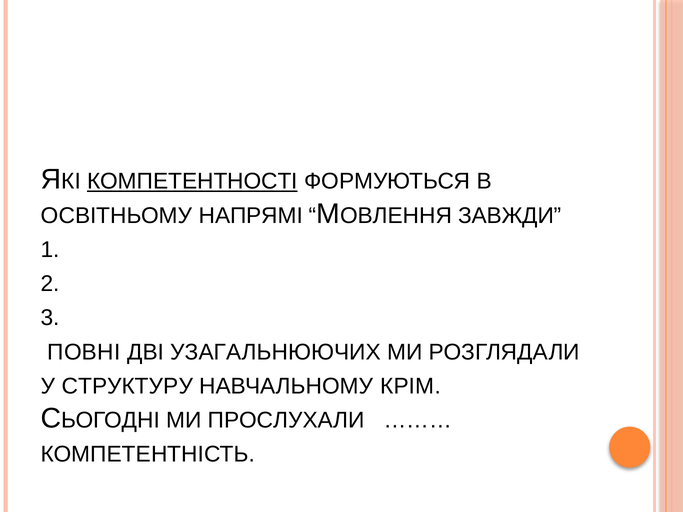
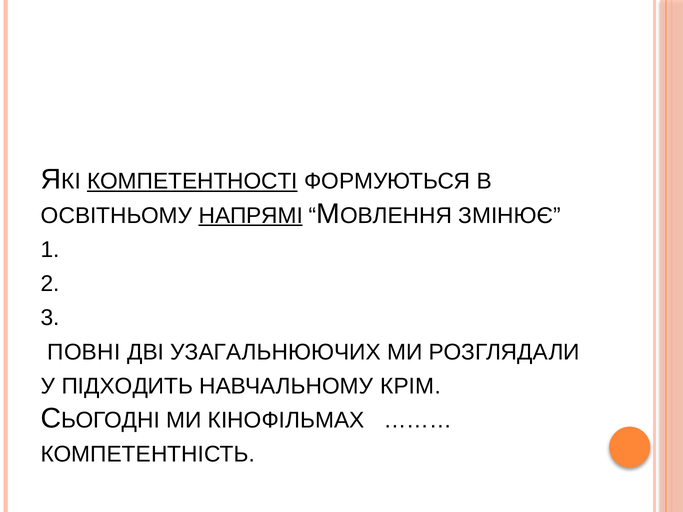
НАПРЯМІ underline: none -> present
ЗАВЖДИ: ЗАВЖДИ -> ЗМІНЮЄ
СТРУКТУРУ: СТРУКТУРУ -> ПІДХОДИТЬ
ПРОСЛУХАЛИ: ПРОСЛУХАЛИ -> КІНОФІЛЬМАХ
